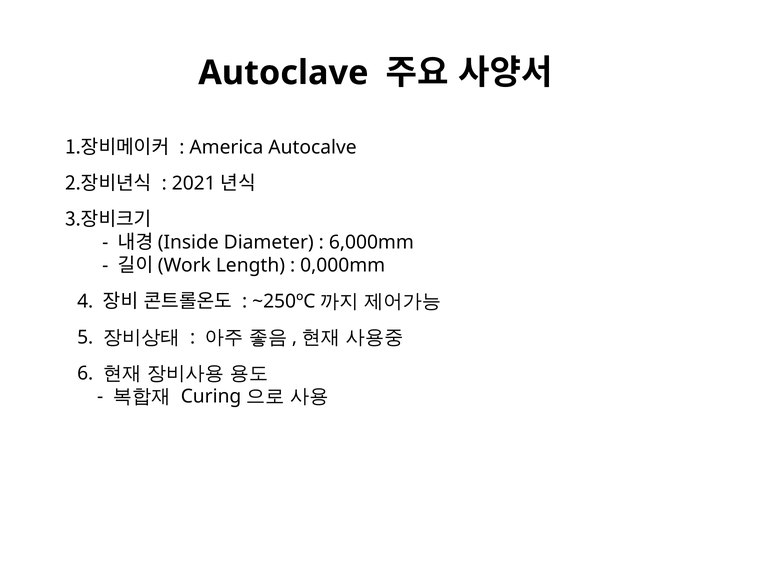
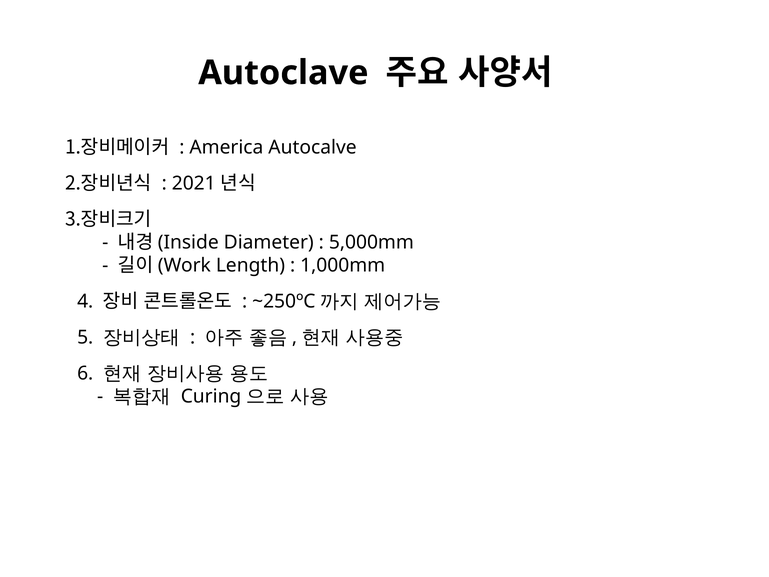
6,000mm: 6,000mm -> 5,000mm
0,000mm: 0,000mm -> 1,000mm
